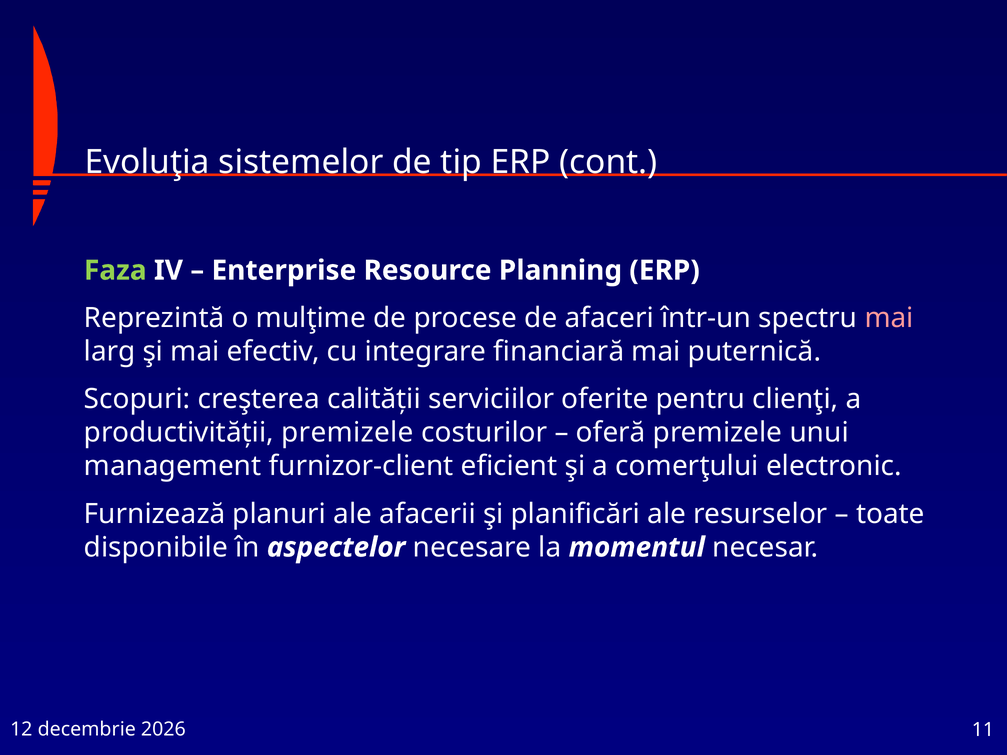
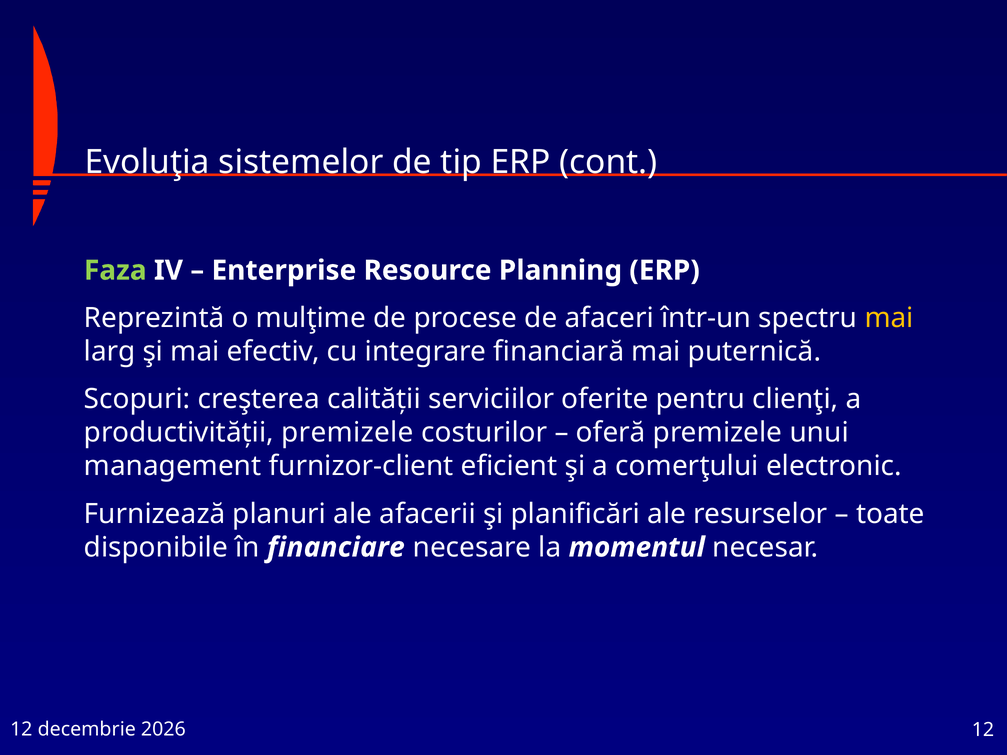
mai at (889, 318) colour: pink -> yellow
aspectelor: aspectelor -> financiare
11 at (983, 730): 11 -> 12
